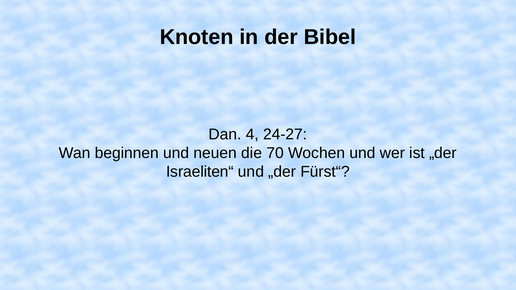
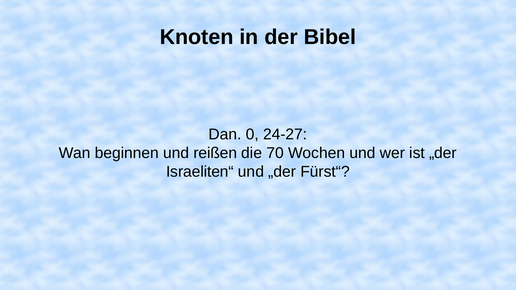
4: 4 -> 0
neuen: neuen -> reißen
